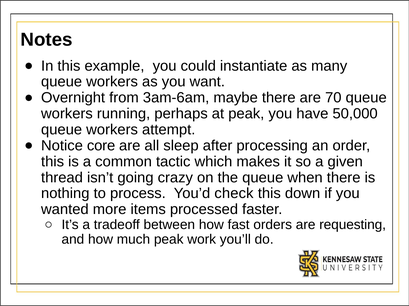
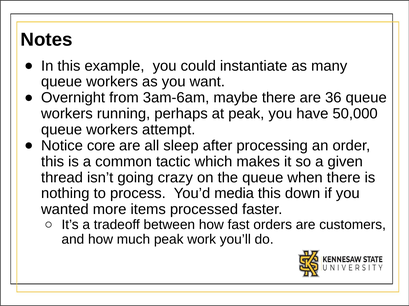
70: 70 -> 36
check: check -> media
requesting: requesting -> customers
